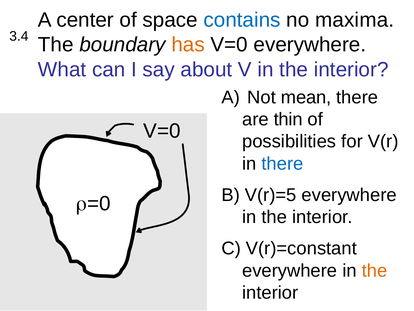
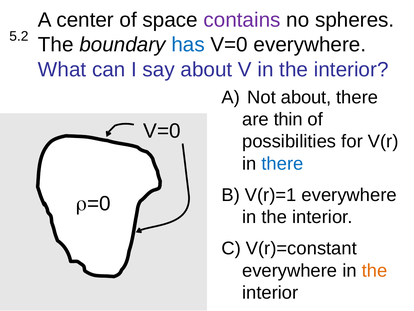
contains colour: blue -> purple
maxima: maxima -> spheres
3.4: 3.4 -> 5.2
has colour: orange -> blue
Not mean: mean -> about
V(r)=5: V(r)=5 -> V(r)=1
